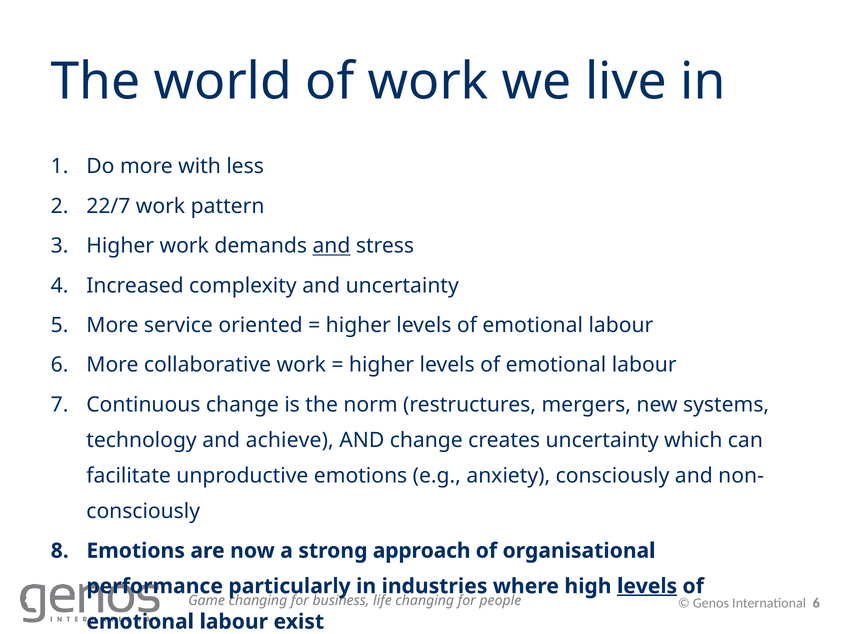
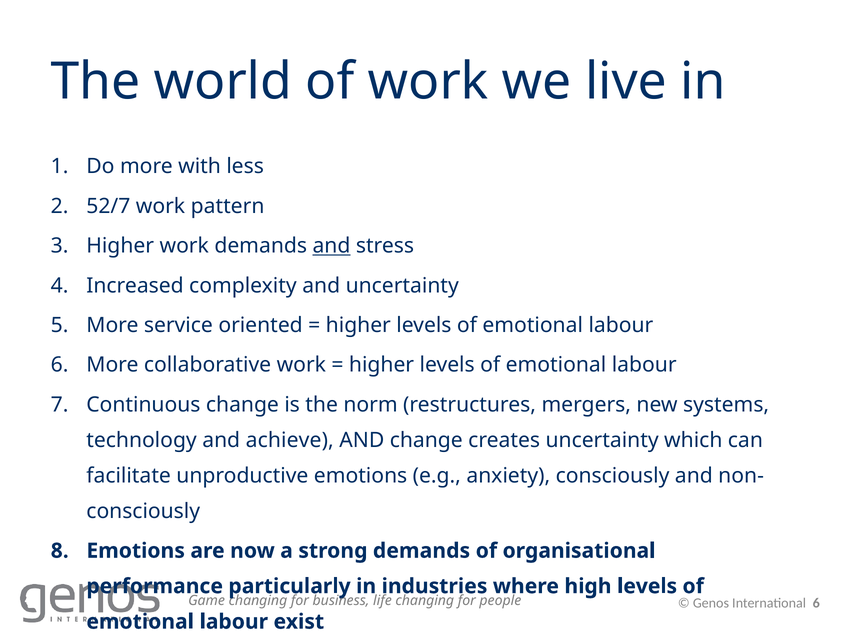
22/7: 22/7 -> 52/7
strong approach: approach -> demands
levels at (647, 586) underline: present -> none
